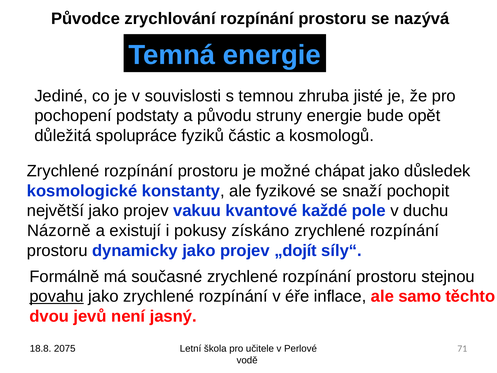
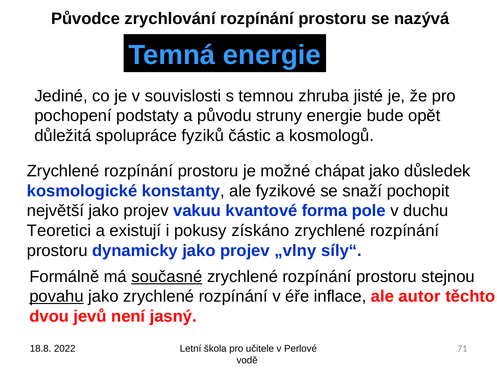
každé: každé -> forma
Názorně: Názorně -> Teoretici
„dojít: „dojít -> „vlny
současné underline: none -> present
samo: samo -> autor
2075: 2075 -> 2022
